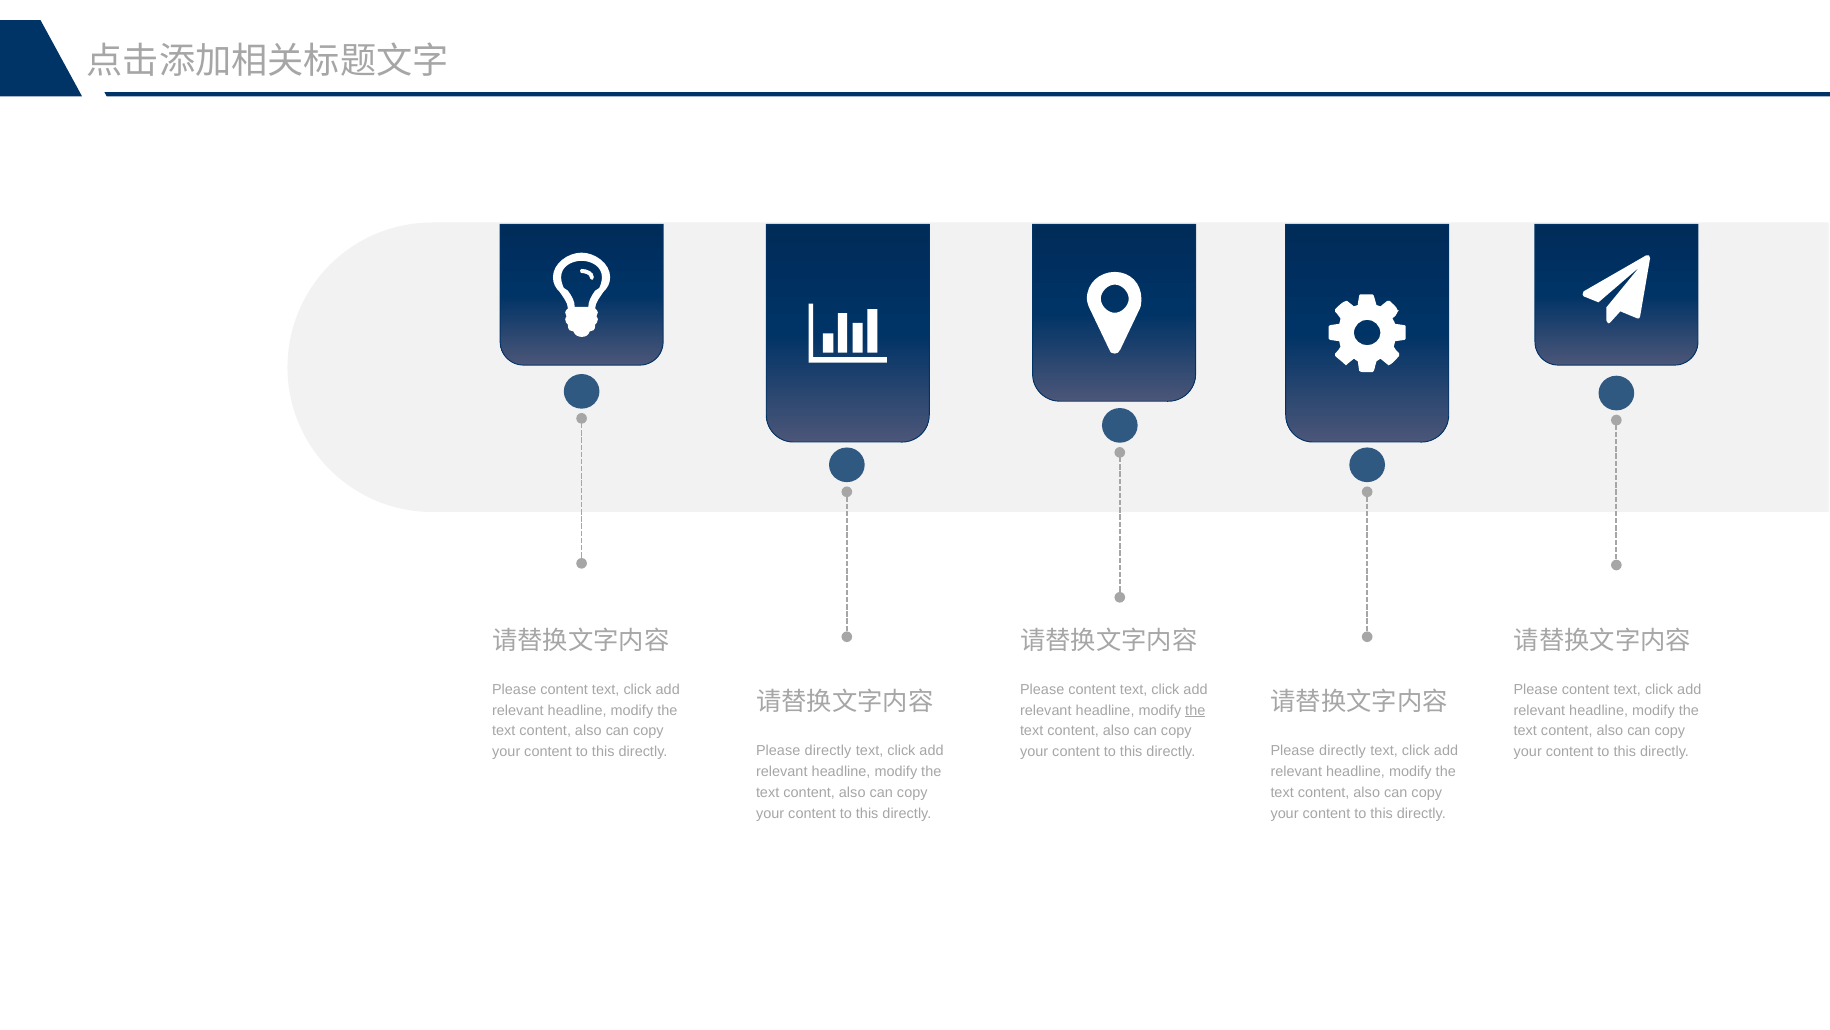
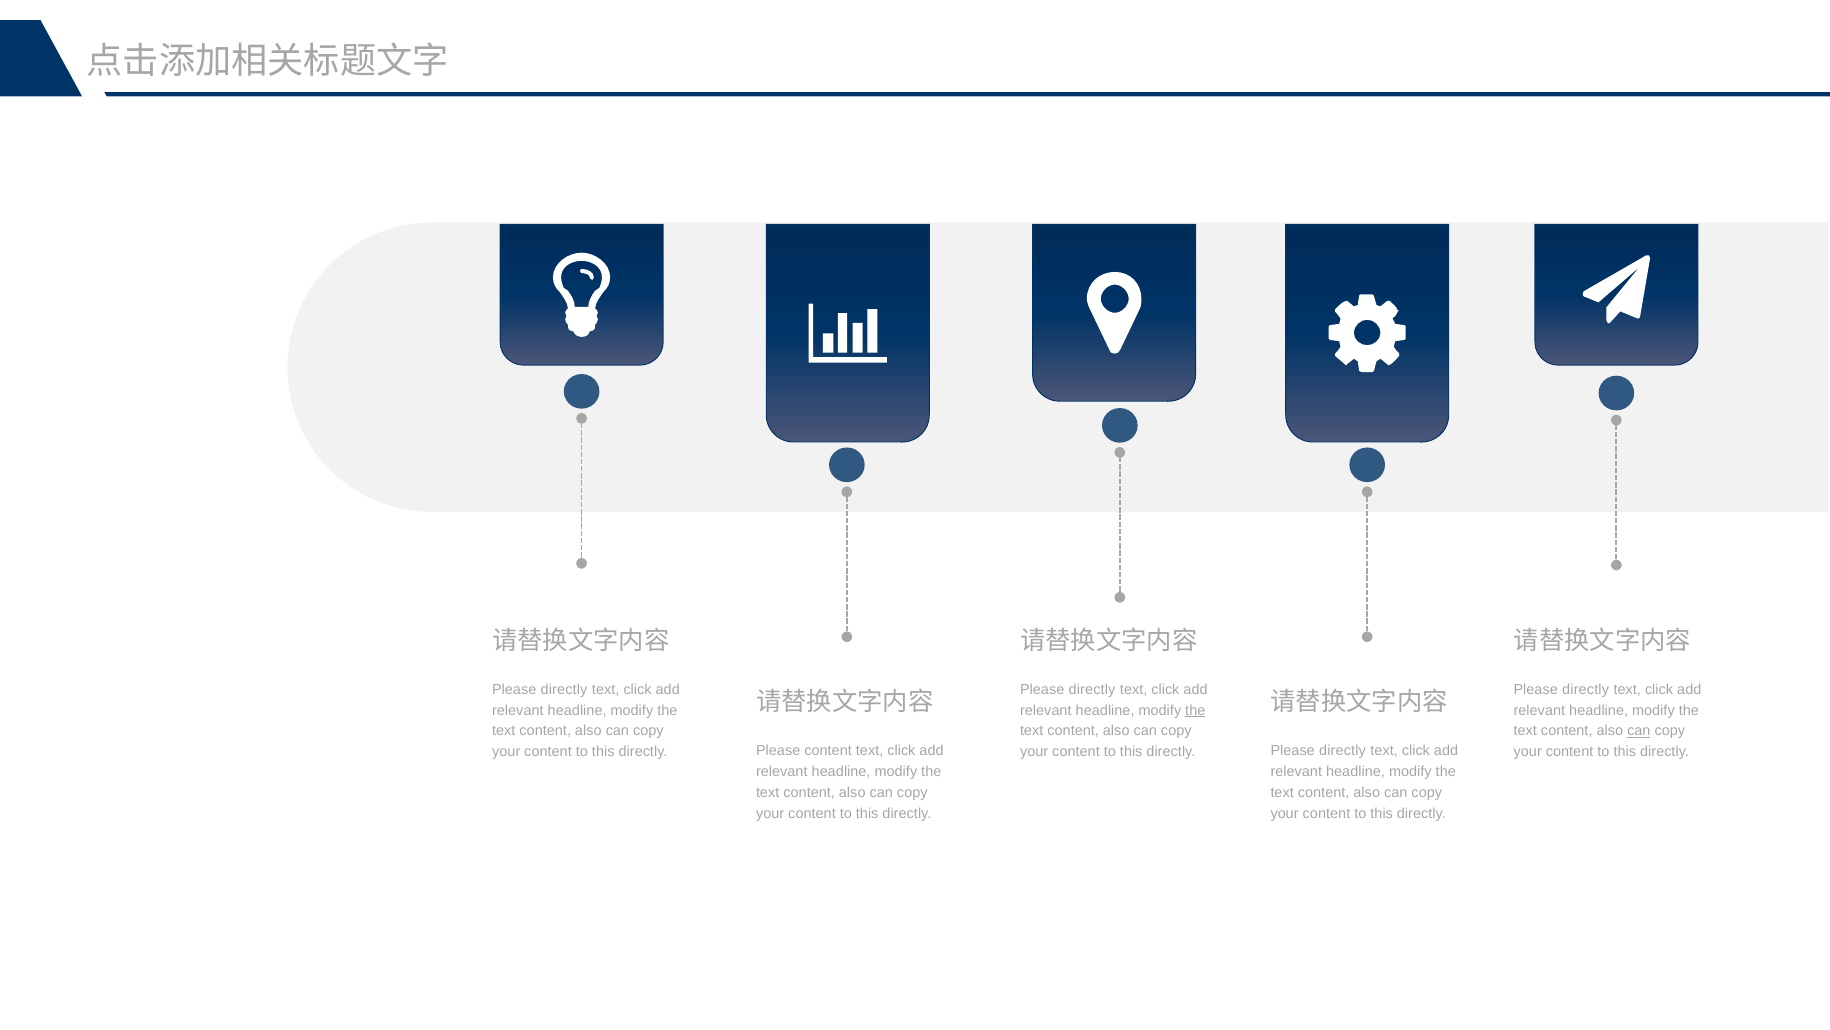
content at (564, 689): content -> directly
content at (1092, 689): content -> directly
content at (1586, 689): content -> directly
can at (1639, 731) underline: none -> present
directly at (828, 751): directly -> content
